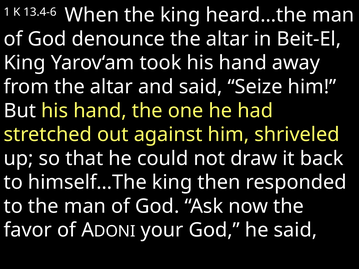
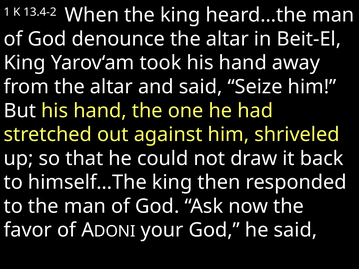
13.4-6: 13.4-6 -> 13.4-2
